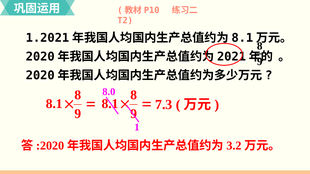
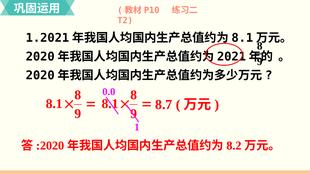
8.0: 8.0 -> 0.0
7.3: 7.3 -> 8.7
3.2: 3.2 -> 8.2
